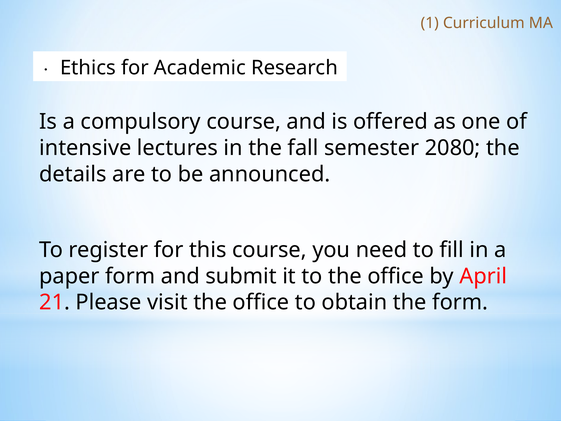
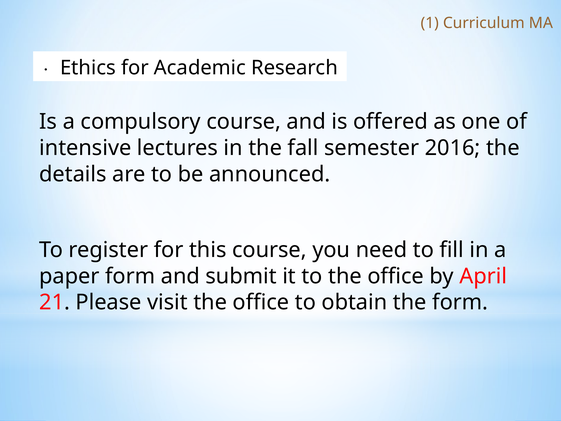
2080: 2080 -> 2016
